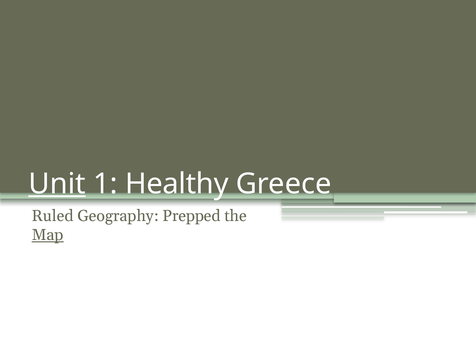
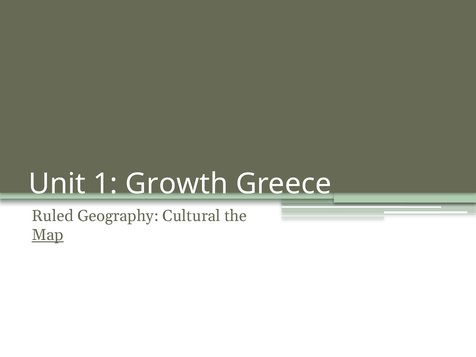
Unit underline: present -> none
Healthy: Healthy -> Growth
Prepped: Prepped -> Cultural
